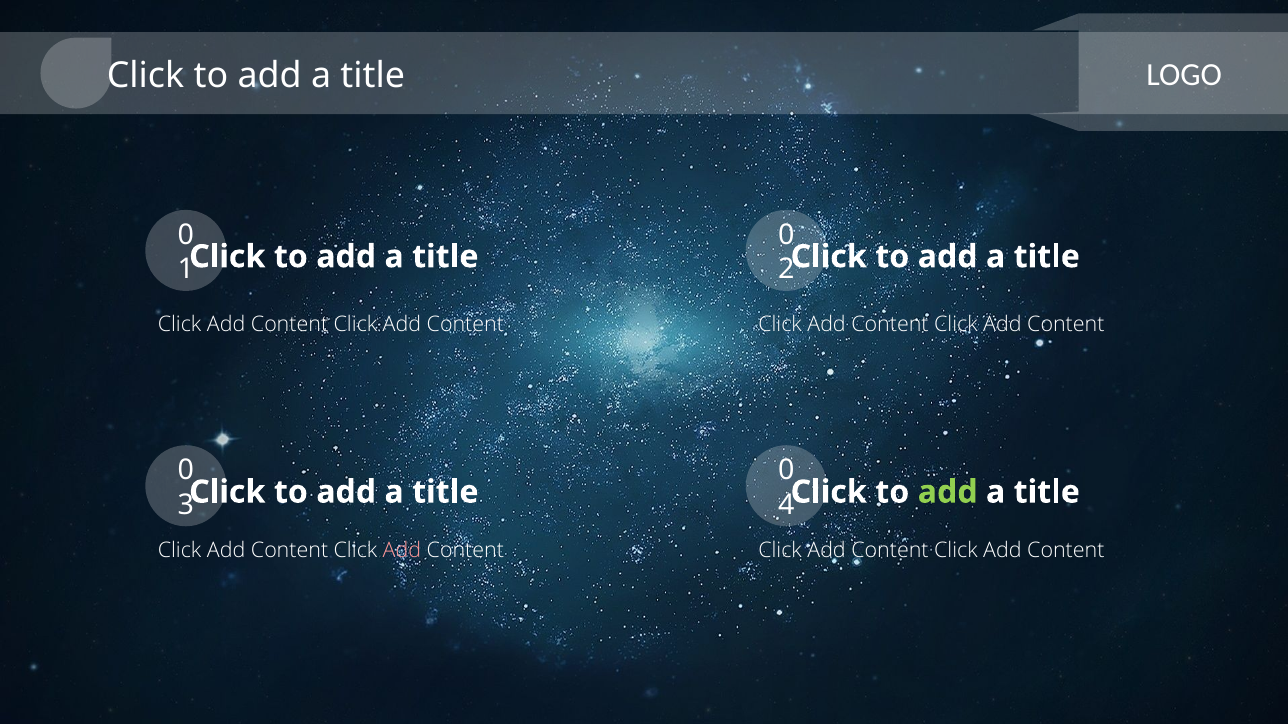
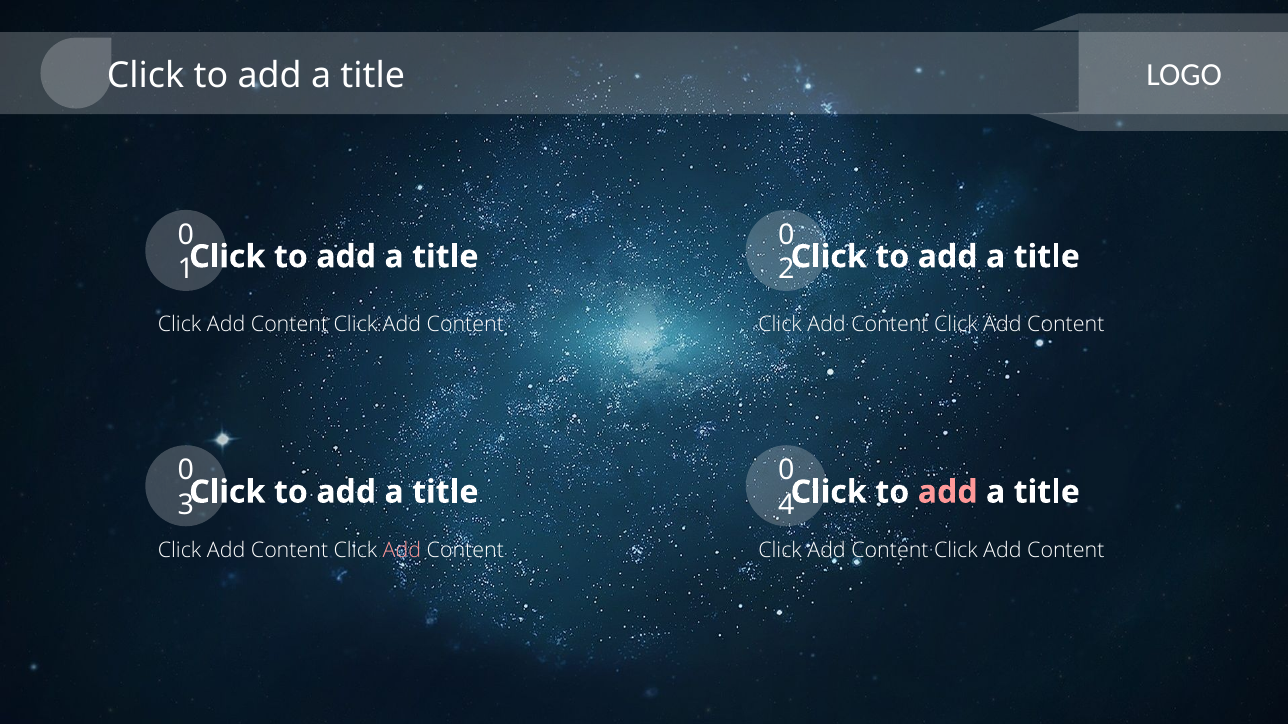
add at (948, 492) colour: light green -> pink
